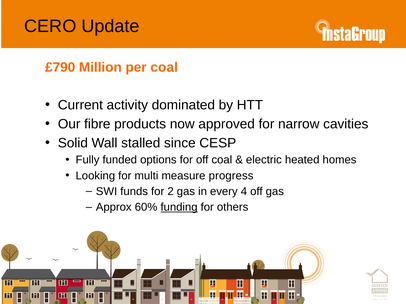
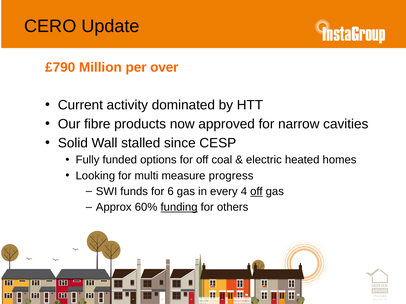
per coal: coal -> over
2: 2 -> 6
off at (256, 192) underline: none -> present
